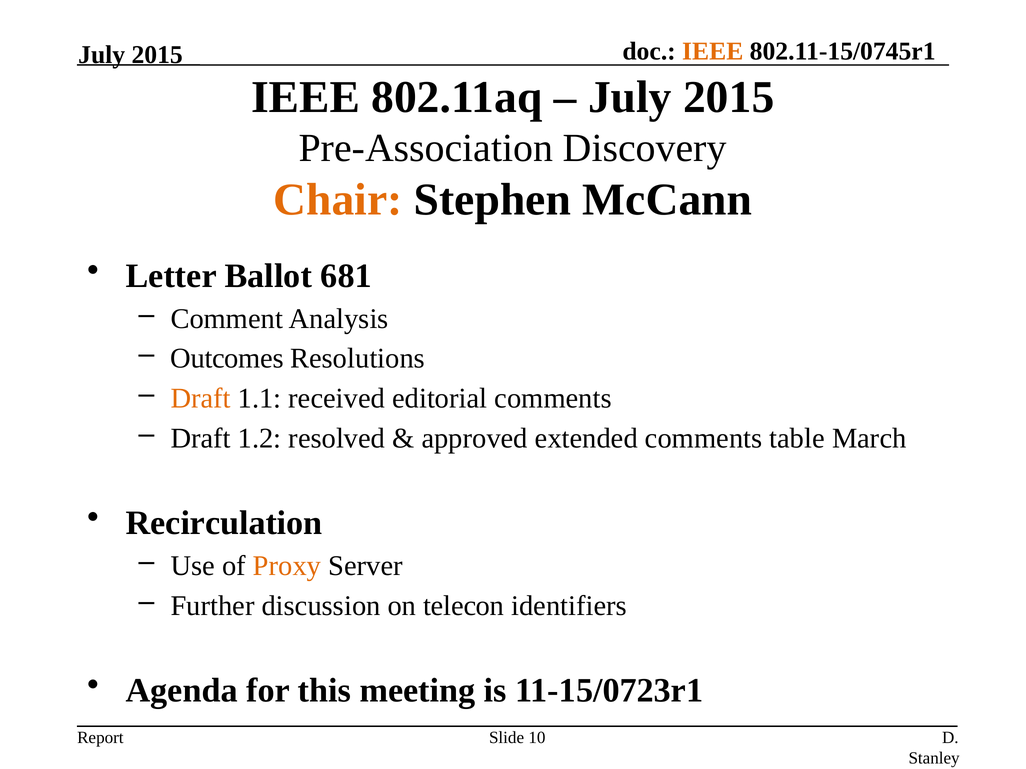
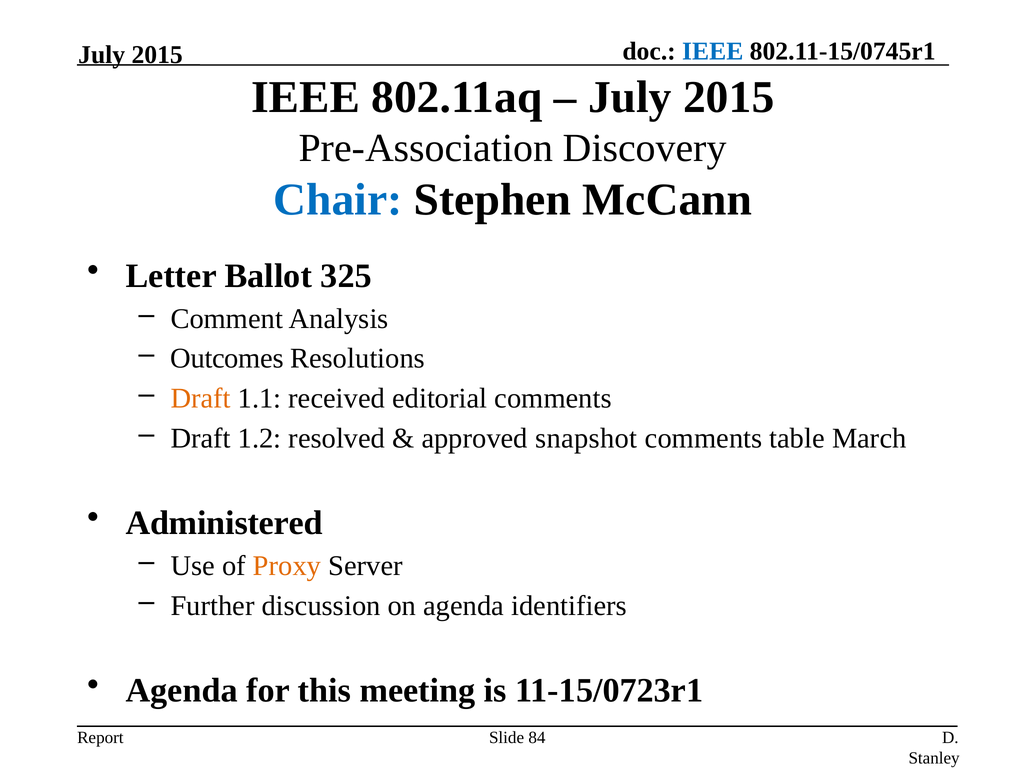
IEEE at (713, 51) colour: orange -> blue
Chair colour: orange -> blue
681: 681 -> 325
extended: extended -> snapshot
Recirculation: Recirculation -> Administered
on telecon: telecon -> agenda
10: 10 -> 84
